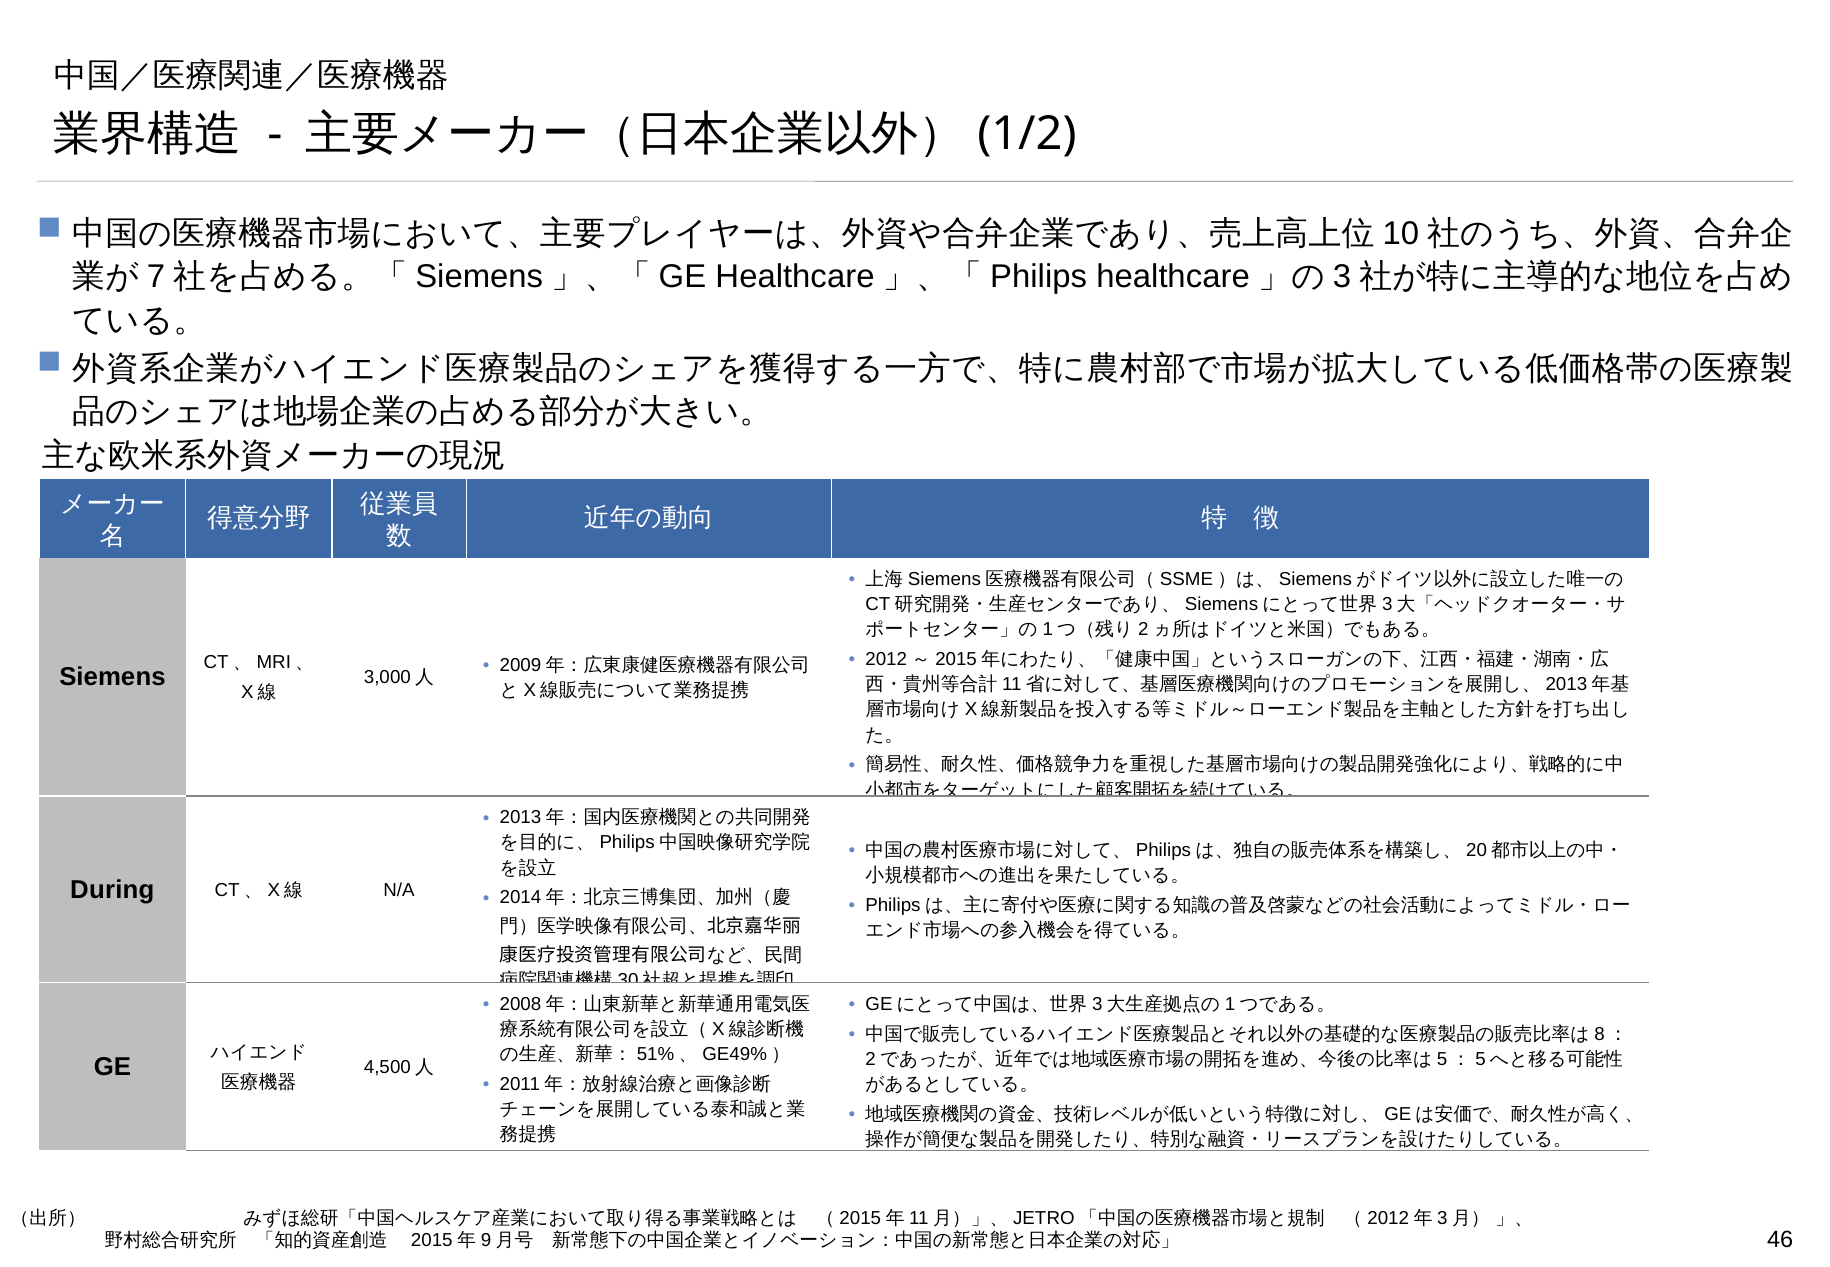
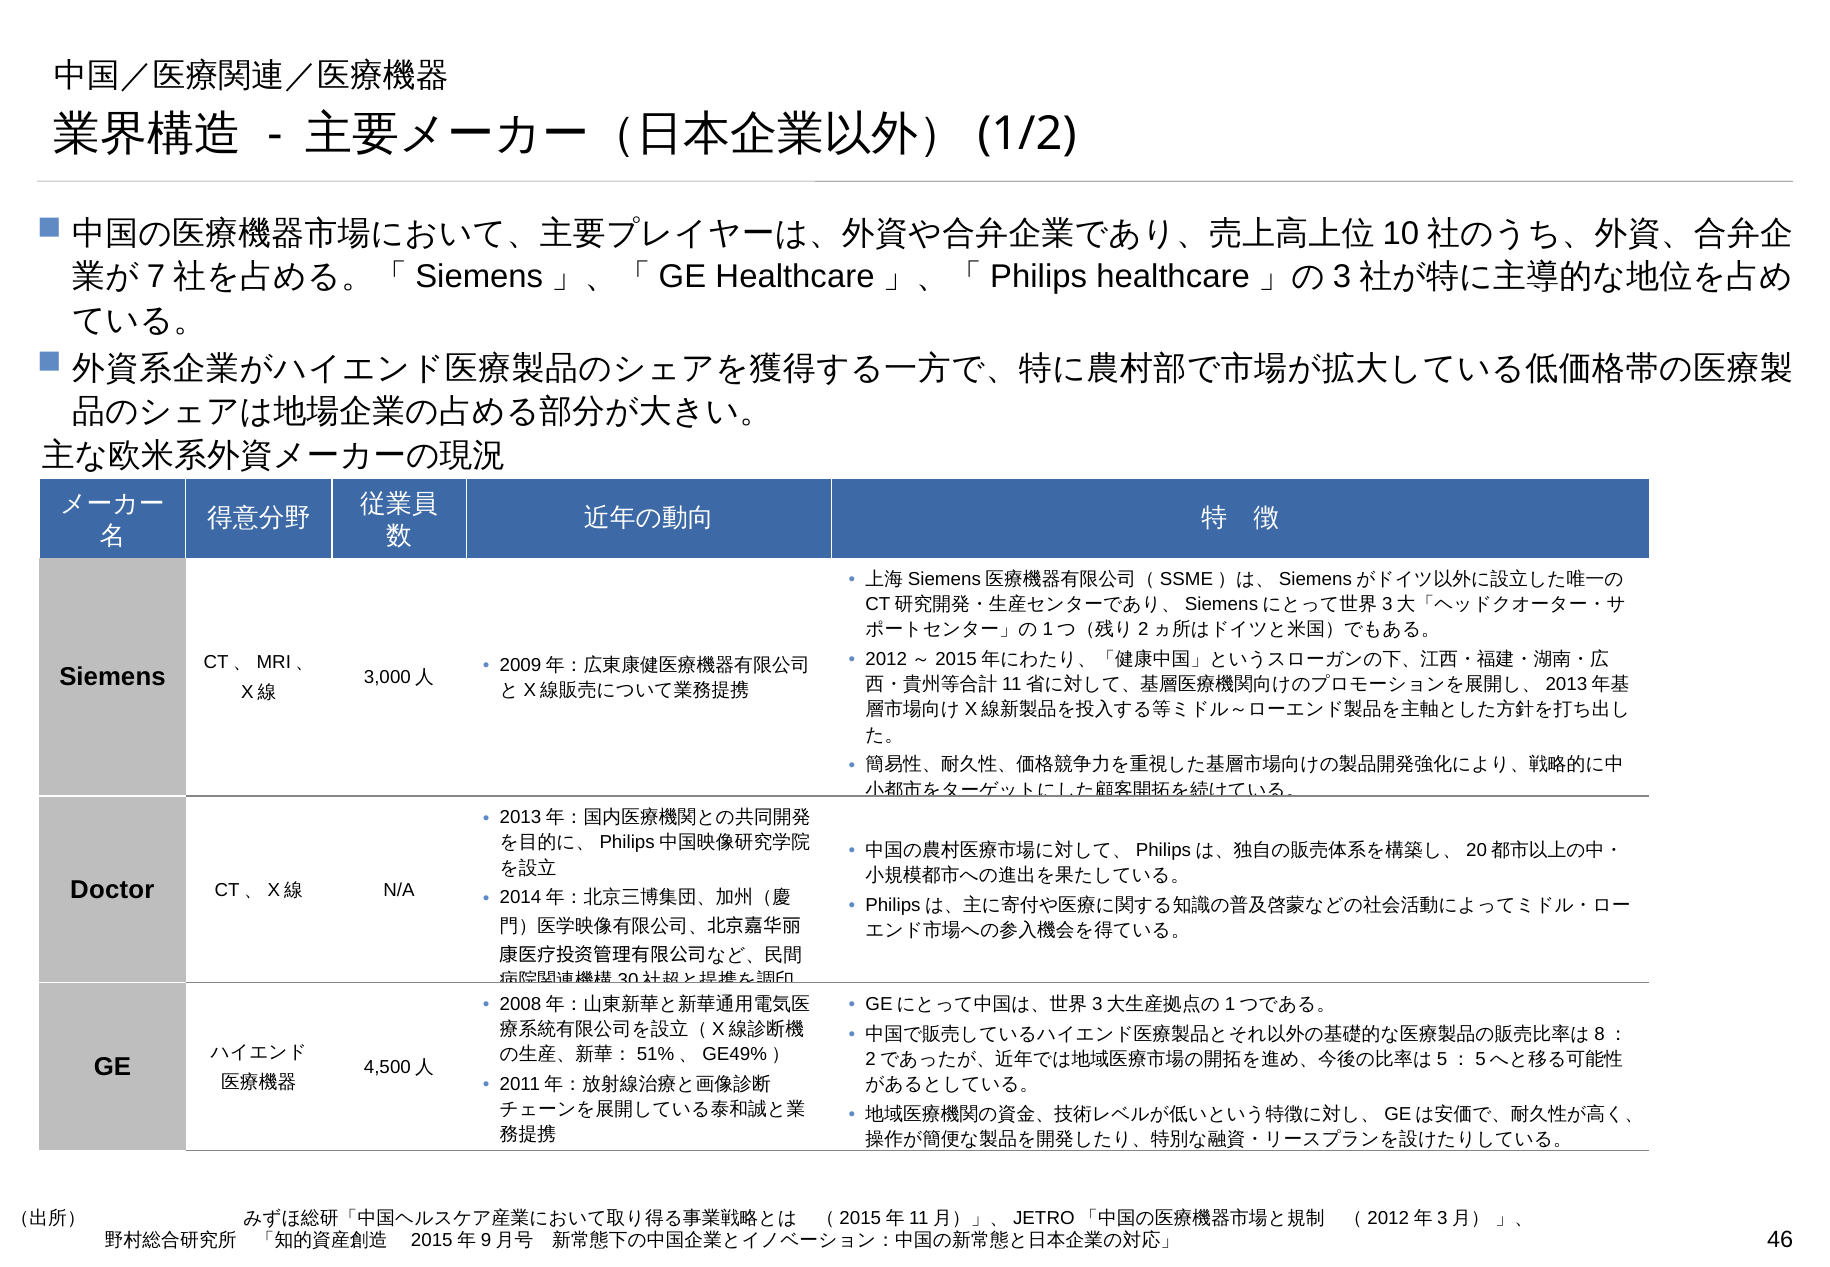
During: During -> Doctor
